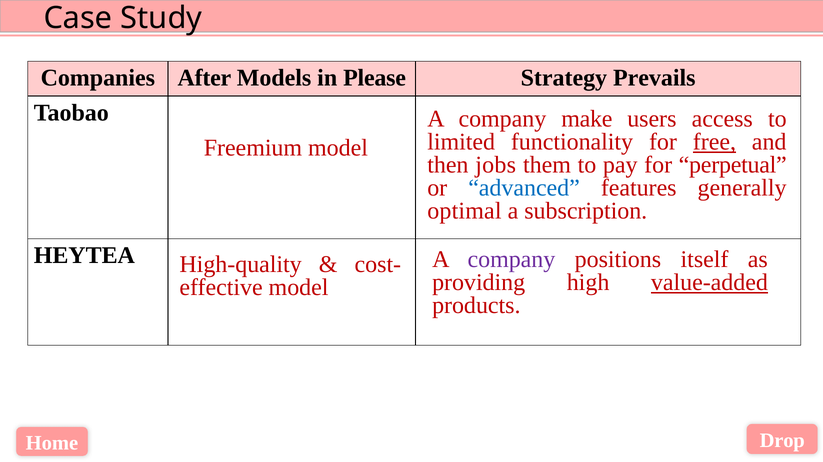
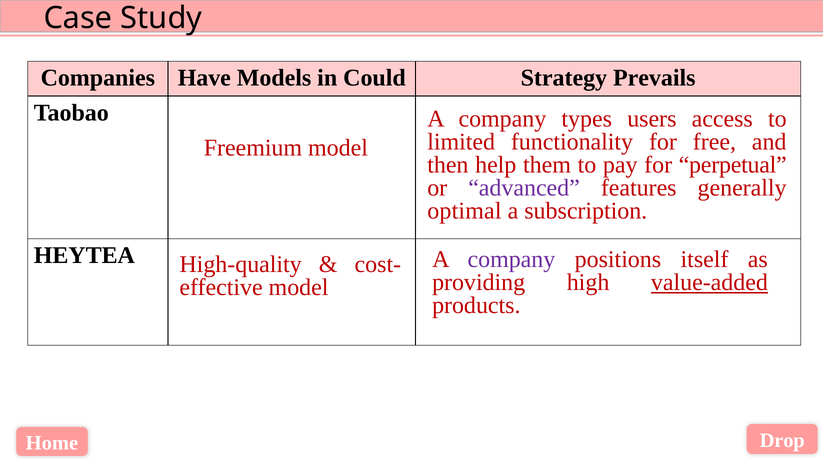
After: After -> Have
Please: Please -> Could
make: make -> types
free underline: present -> none
jobs: jobs -> help
advanced colour: blue -> purple
